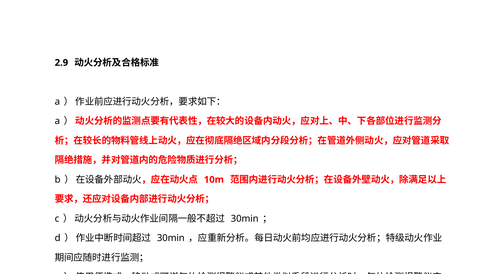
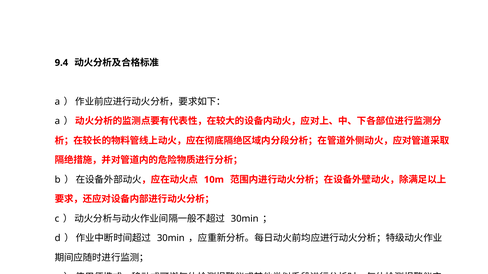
2.9: 2.9 -> 9.4
